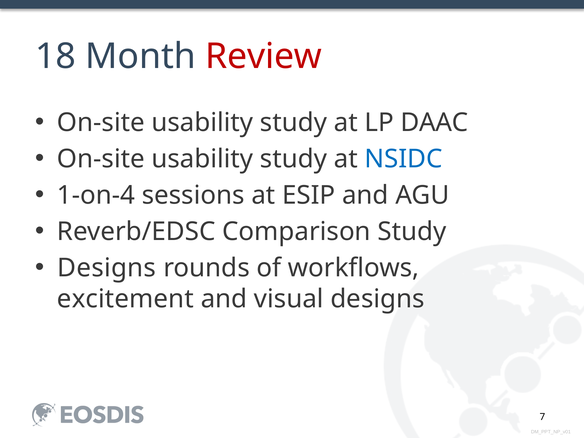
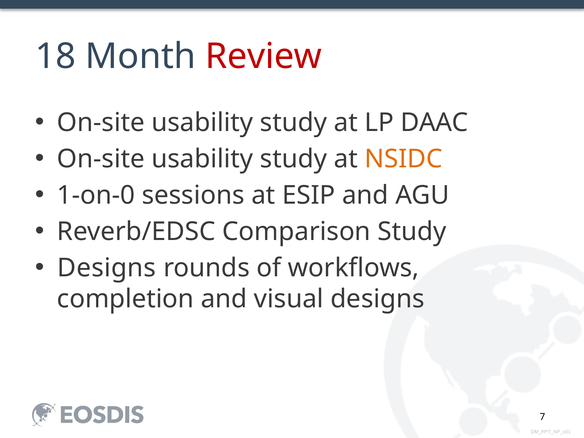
NSIDC colour: blue -> orange
1-on-4: 1-on-4 -> 1-on-0
excitement: excitement -> completion
